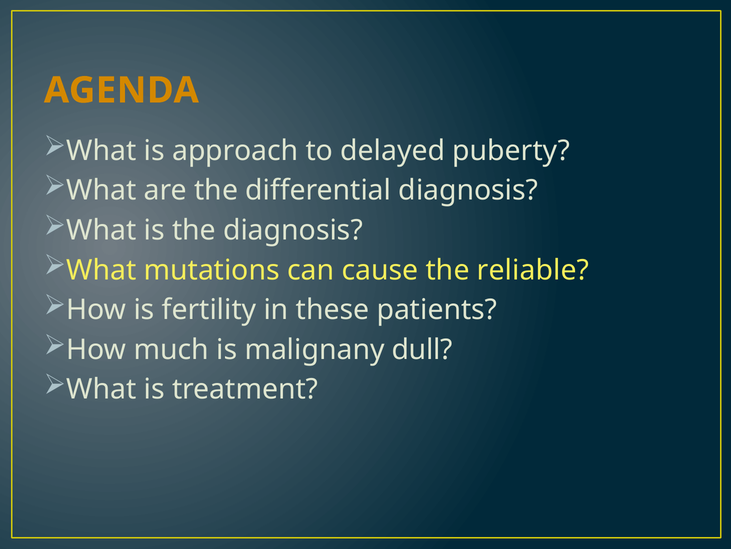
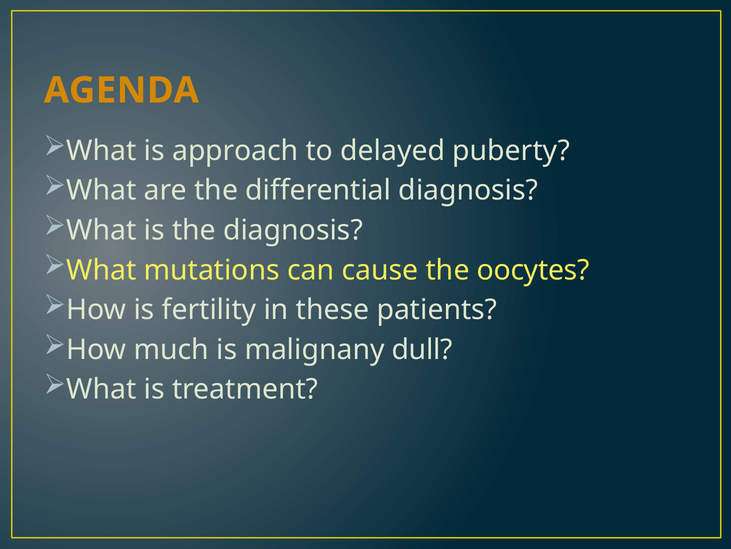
reliable: reliable -> oocytes
